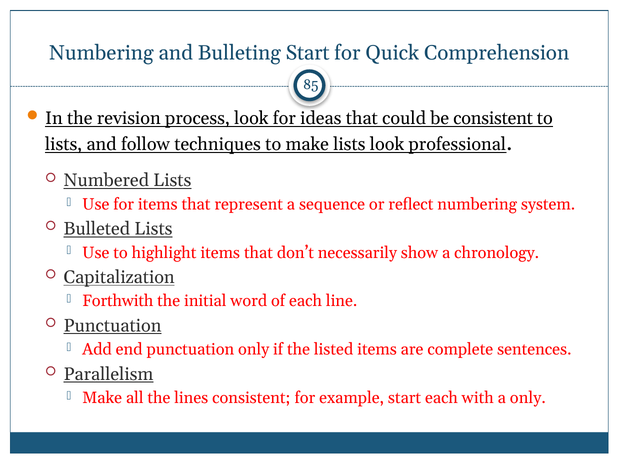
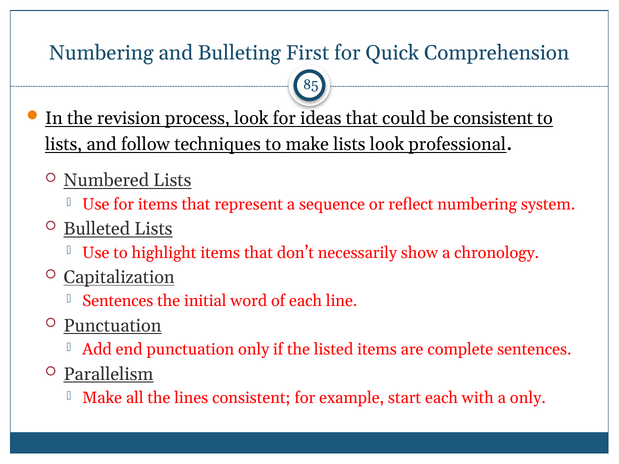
Bulleting Start: Start -> First
Forthwith at (118, 301): Forthwith -> Sentences
